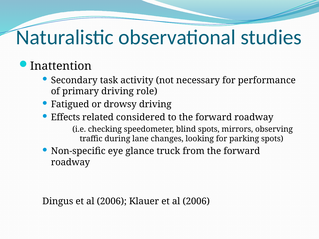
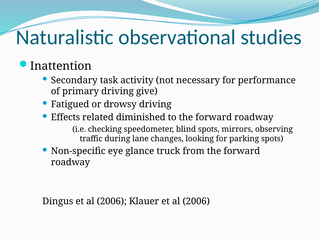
role: role -> give
considered: considered -> diminished
